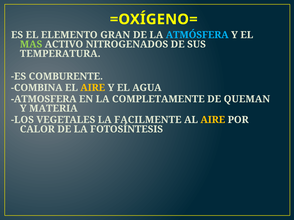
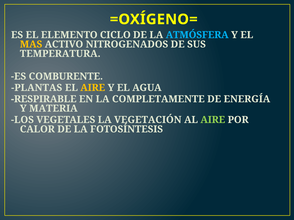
GRAN: GRAN -> CICLO
MAS colour: light green -> yellow
COMBINA: COMBINA -> PLANTAS
ATMOSFERA: ATMOSFERA -> RESPIRABLE
QUEMAN: QUEMAN -> ENERGÍA
FACILMENTE: FACILMENTE -> VEGETACIÓN
AIRE at (213, 120) colour: yellow -> light green
